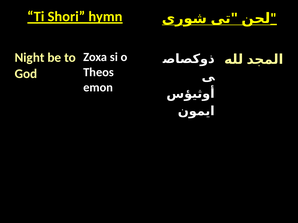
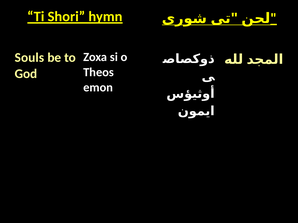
Night: Night -> Souls
